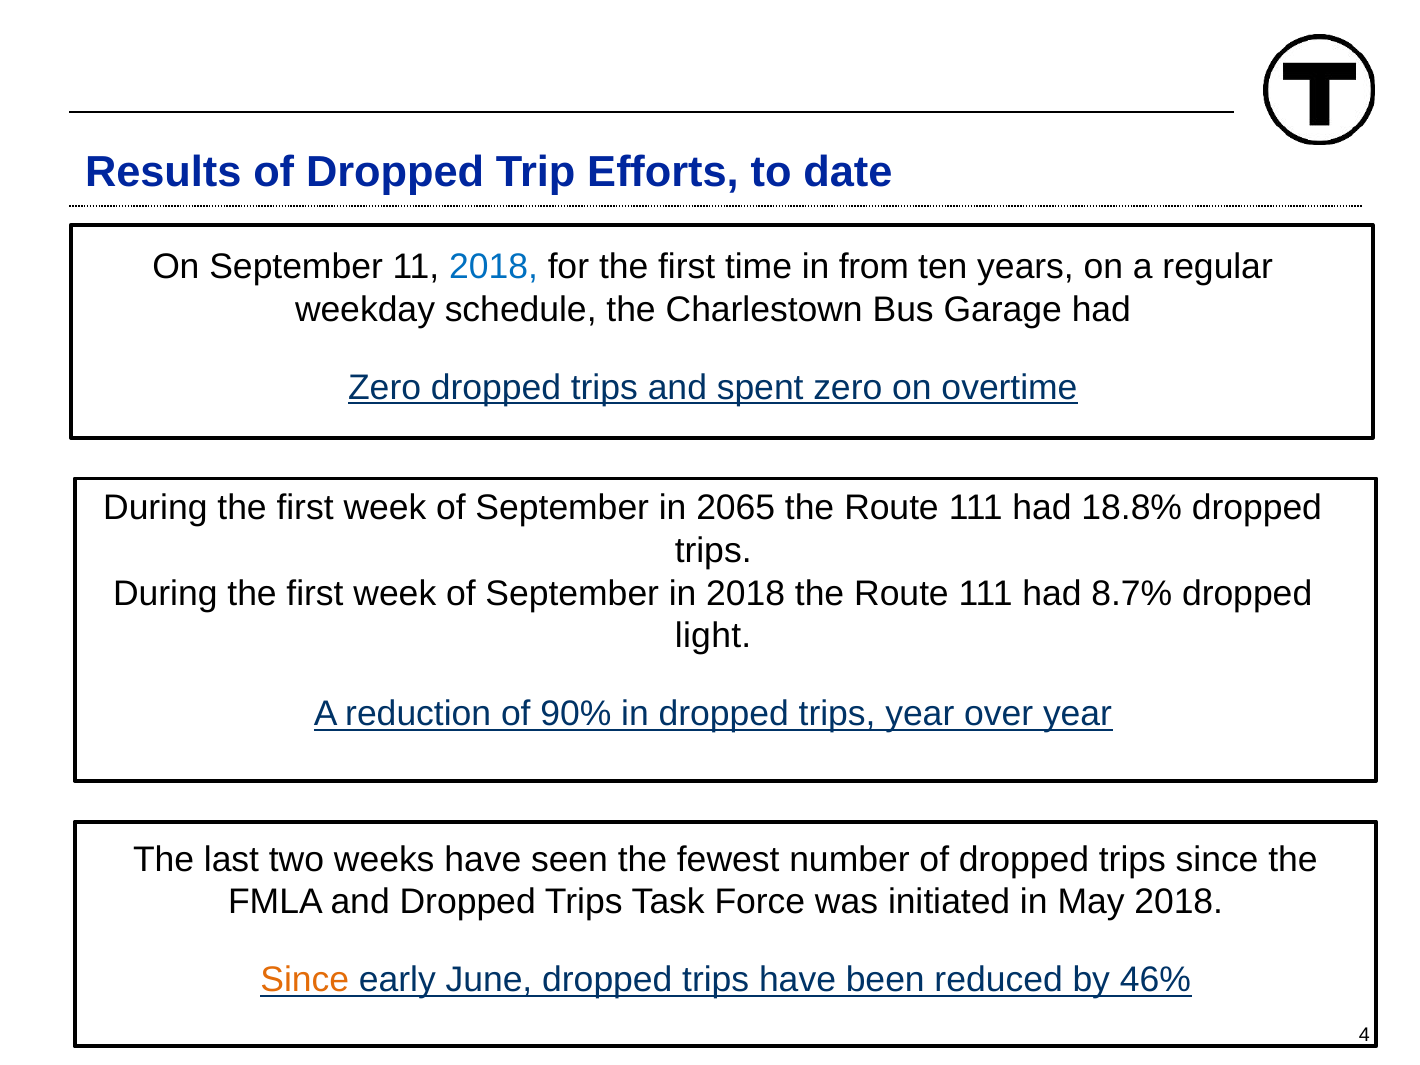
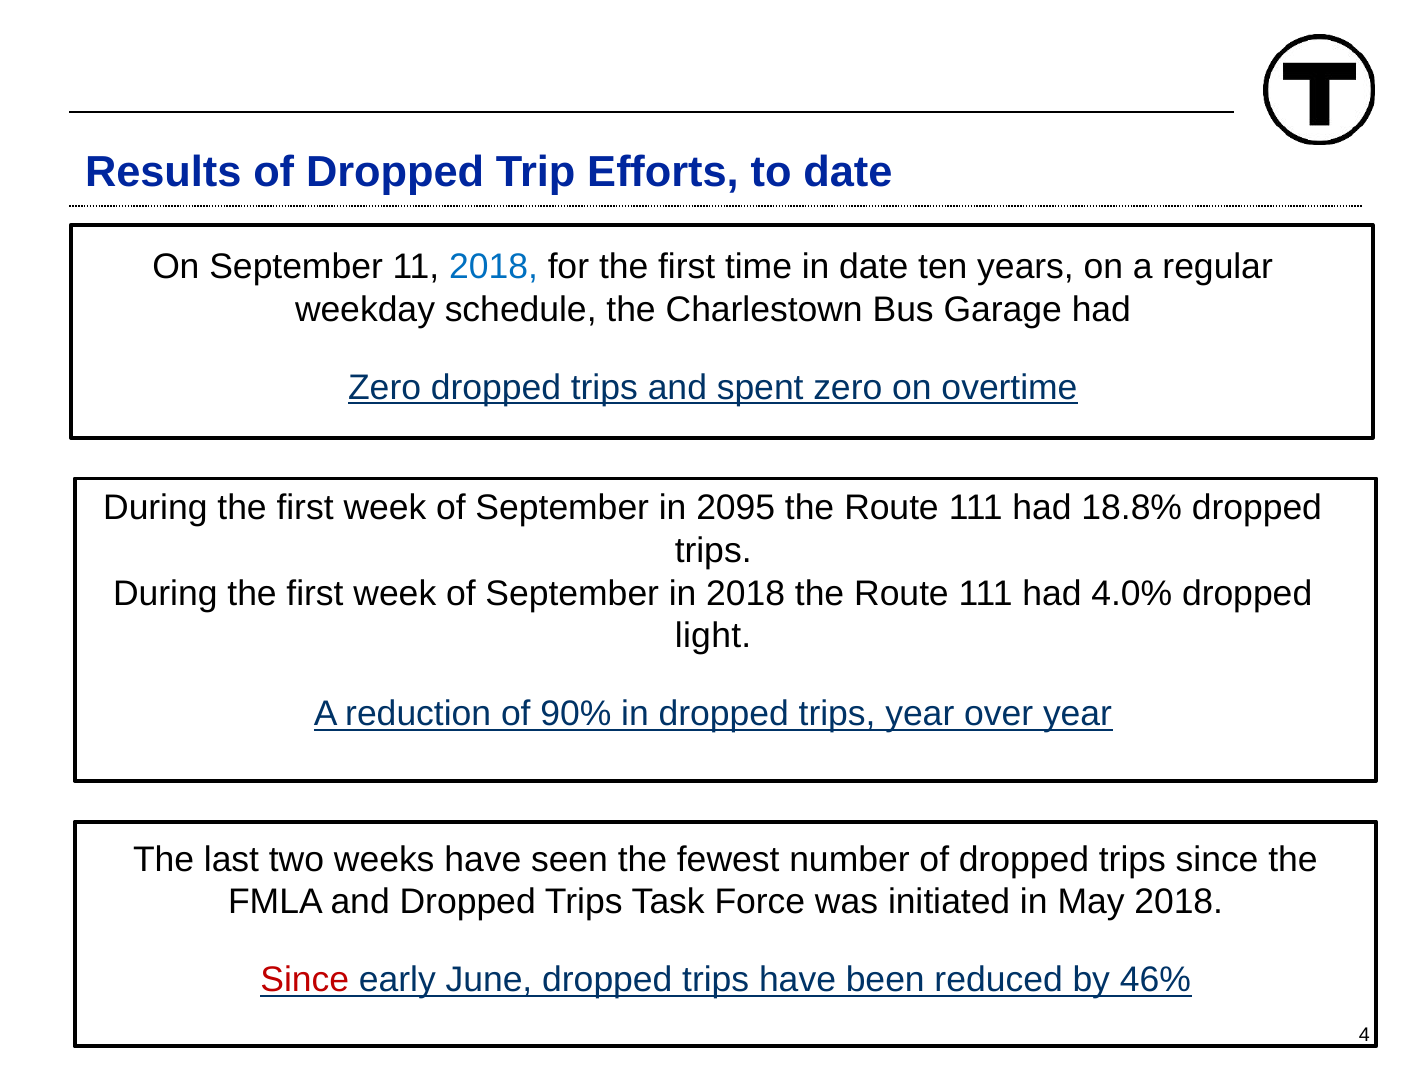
in from: from -> date
2065: 2065 -> 2095
8.7%: 8.7% -> 4.0%
Since at (305, 980) colour: orange -> red
